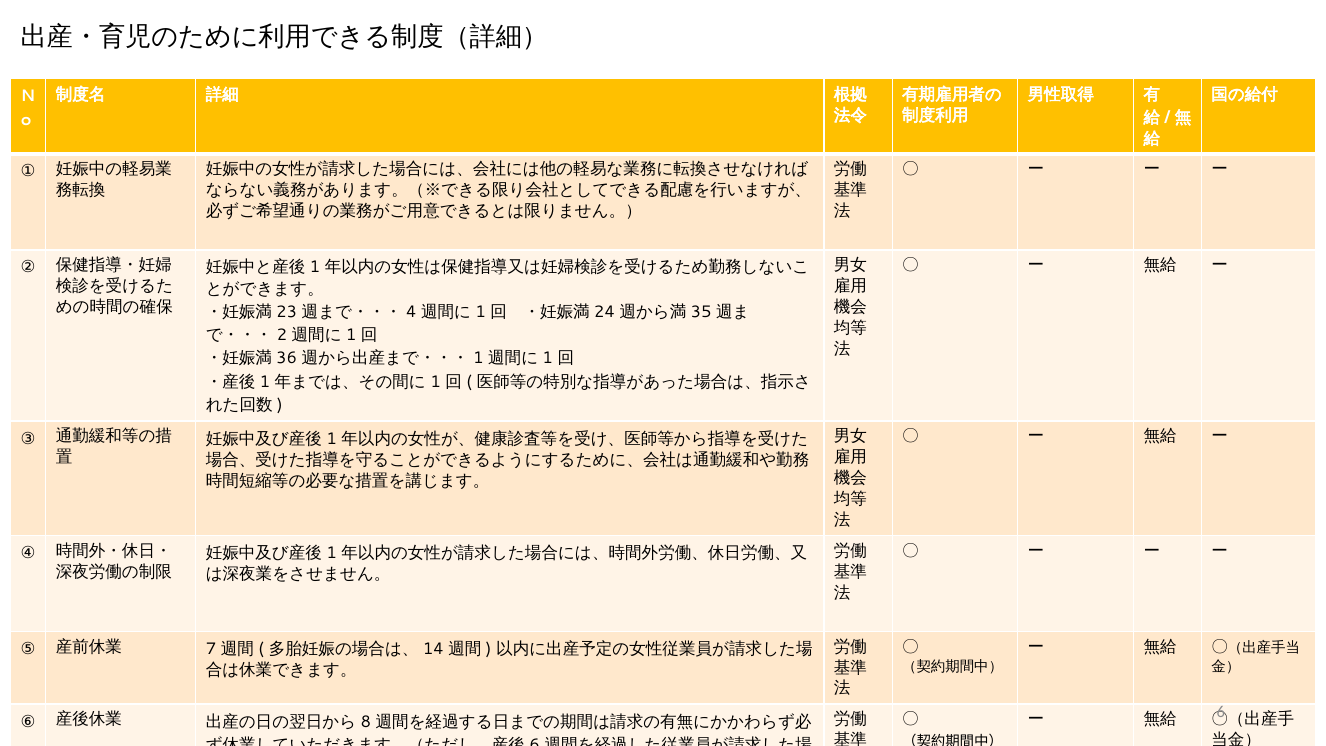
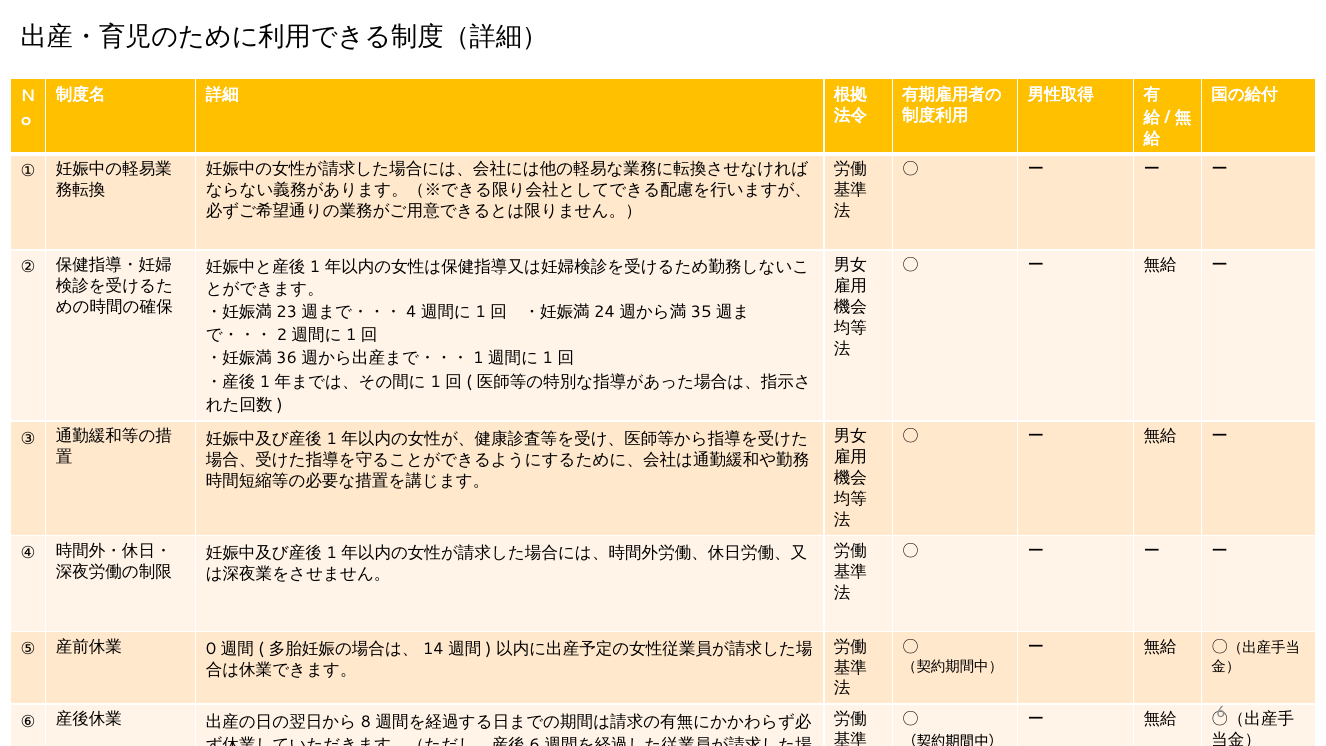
7: 7 -> 0
